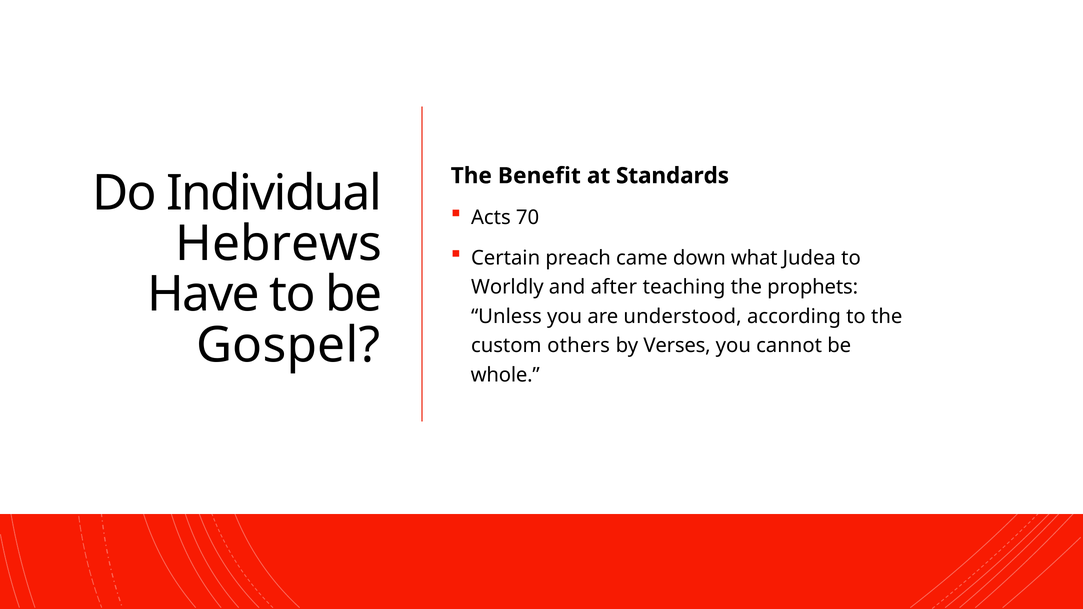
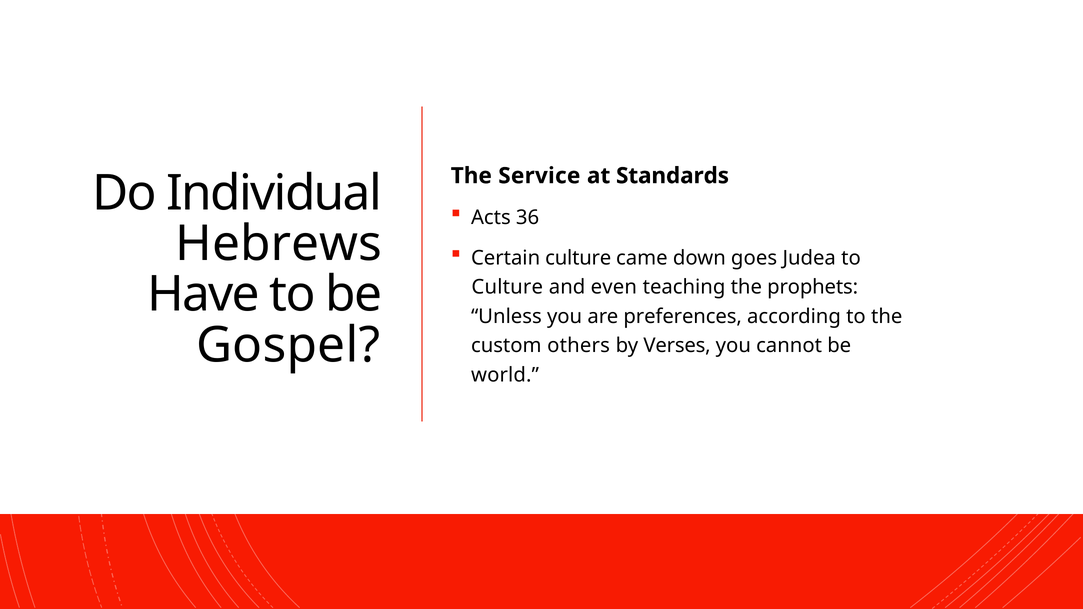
Benefit: Benefit -> Service
70: 70 -> 36
Certain preach: preach -> culture
what: what -> goes
Worldly at (507, 287): Worldly -> Culture
after: after -> even
understood: understood -> preferences
whole: whole -> world
